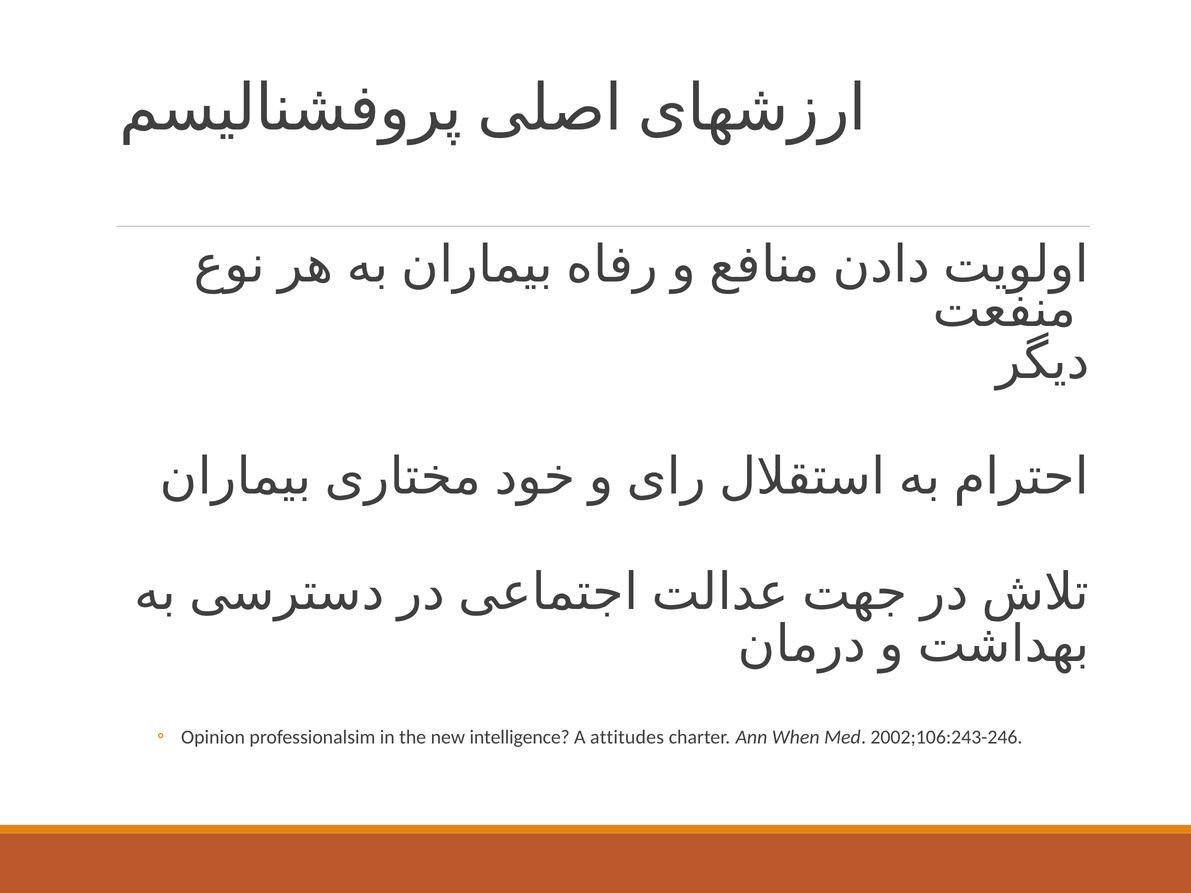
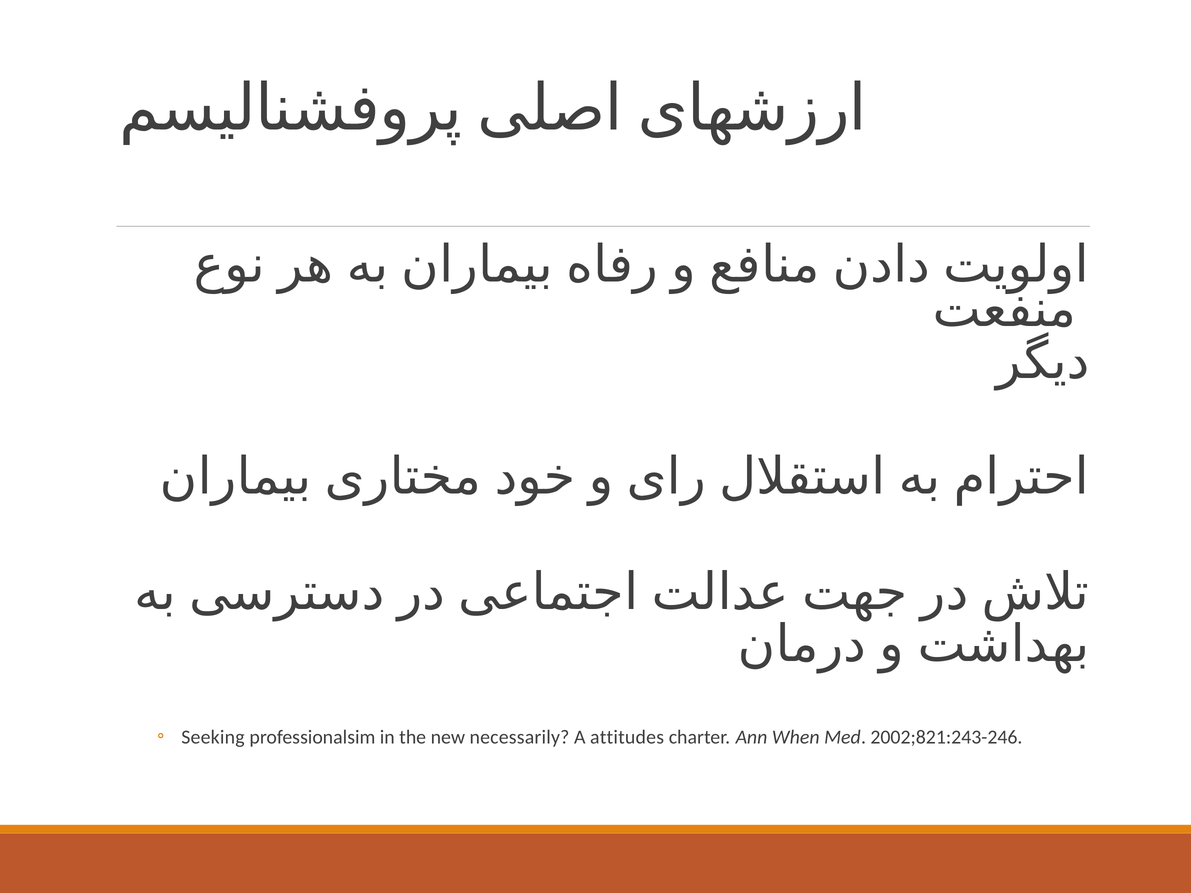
Opinion: Opinion -> Seeking
intelligence: intelligence -> necessarily
2002;106:243-246: 2002;106:243-246 -> 2002;821:243-246
